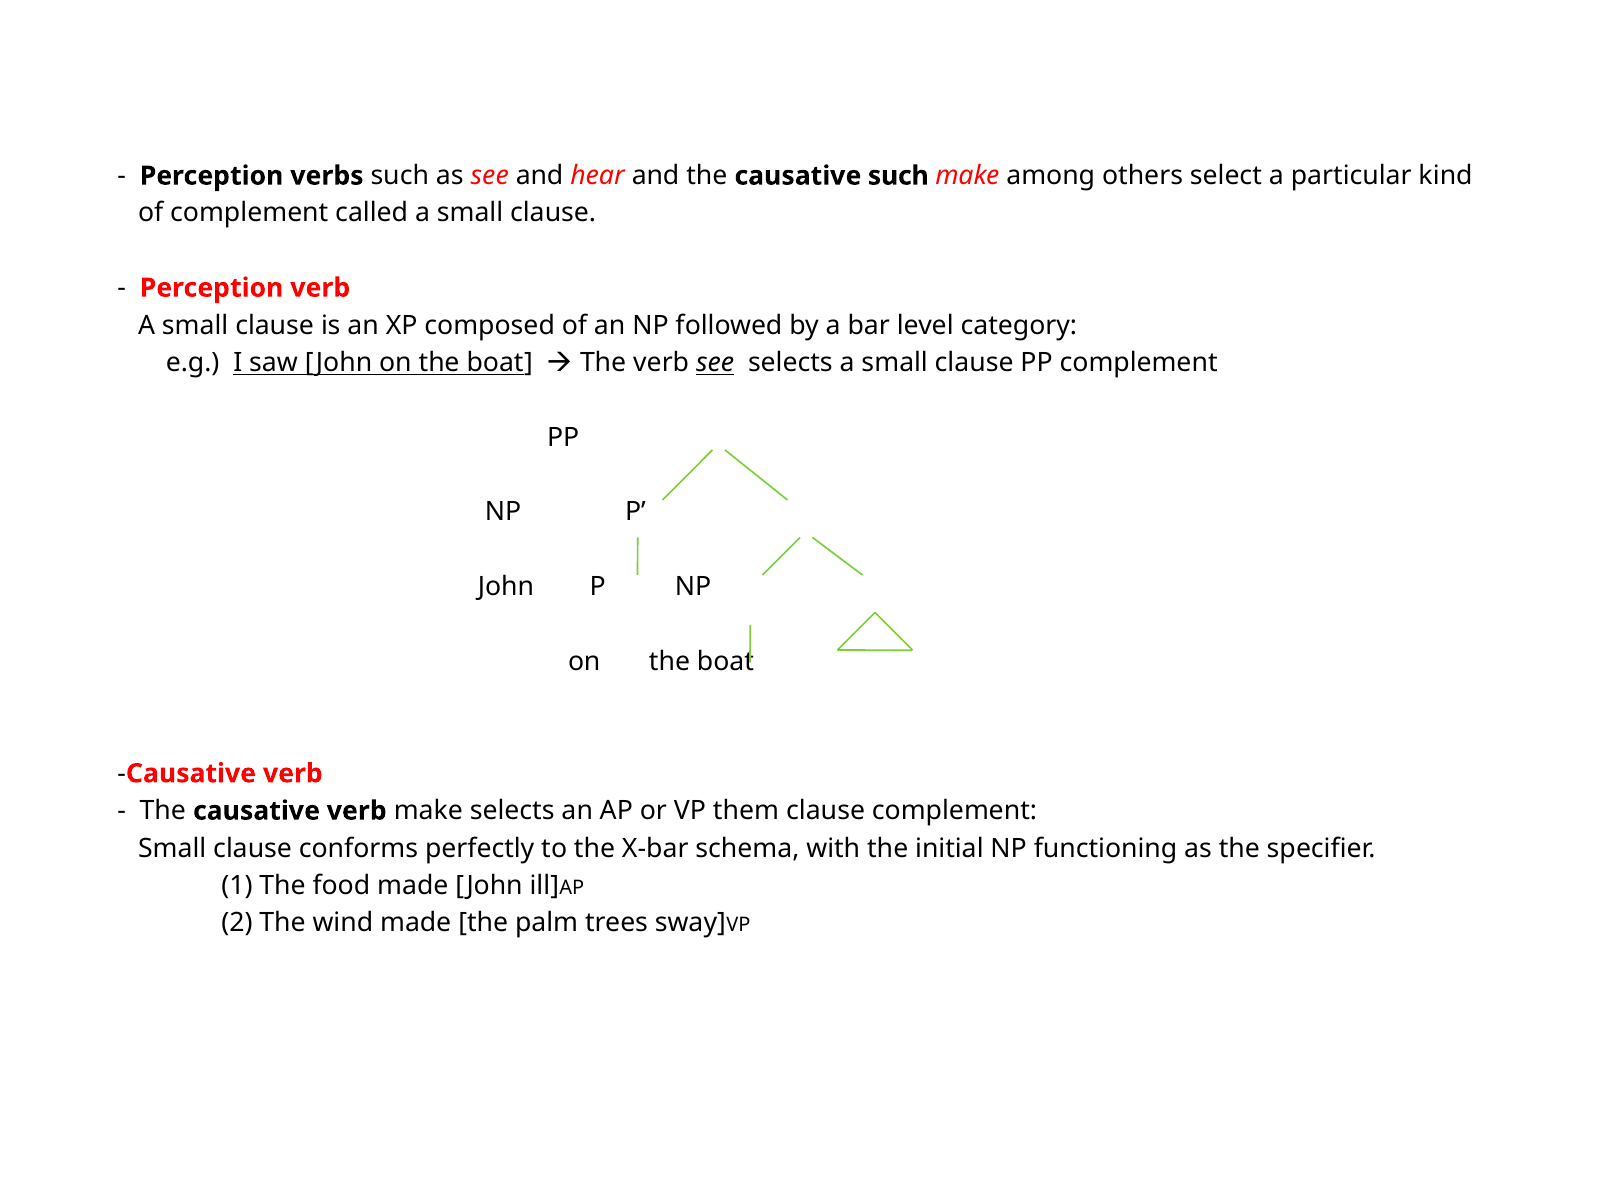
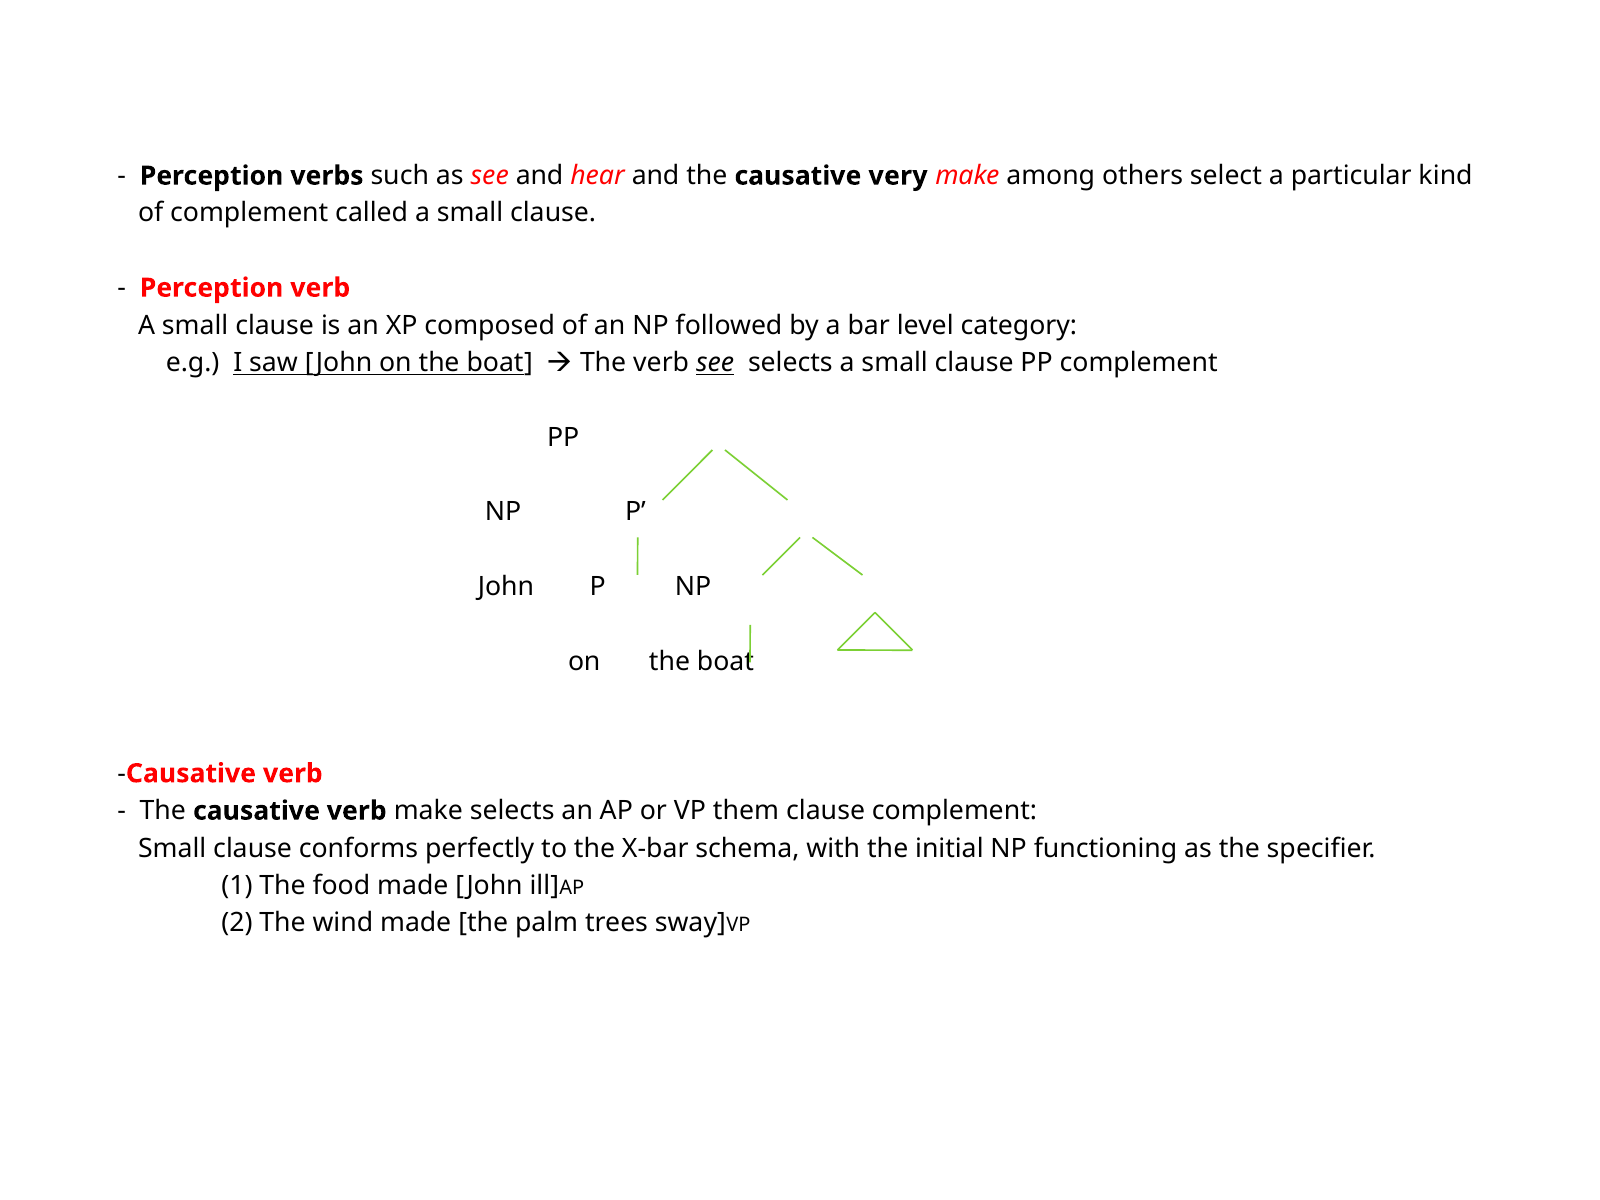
causative such: such -> very
